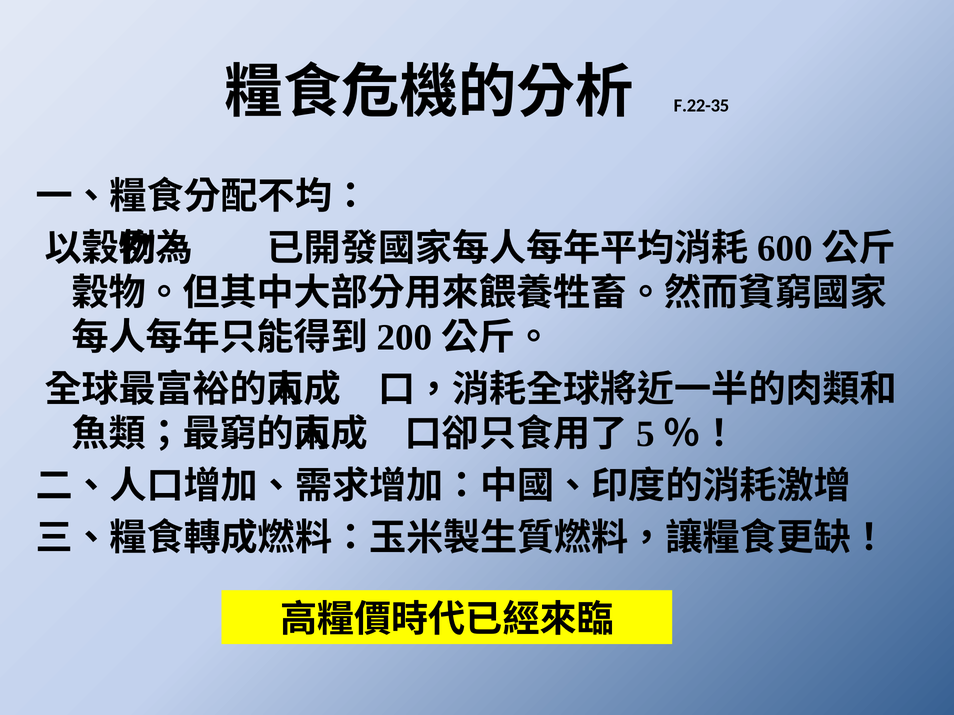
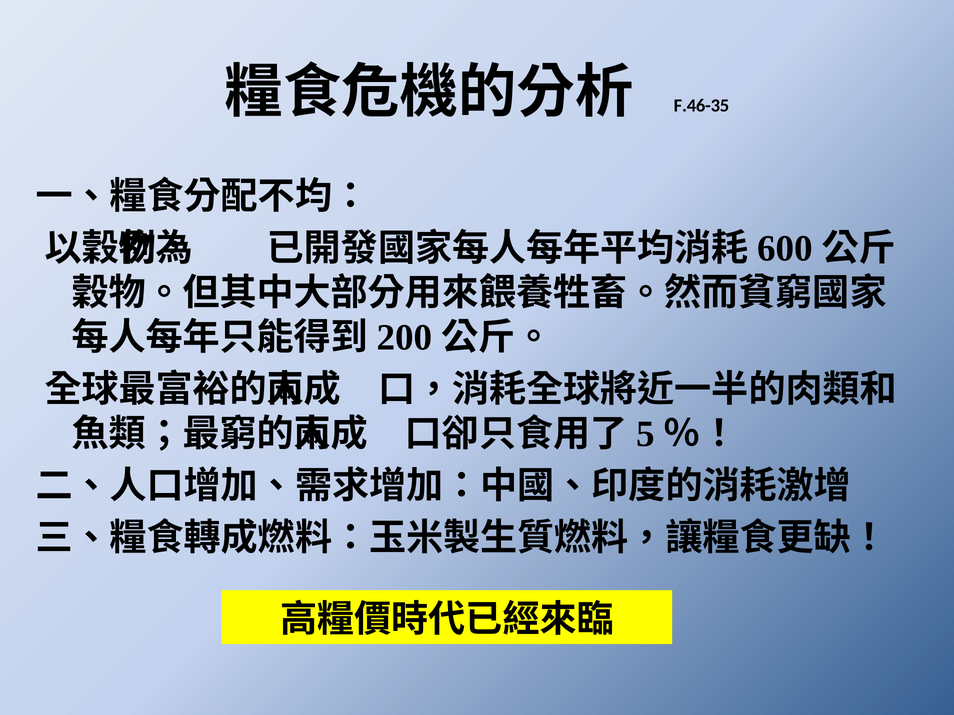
F.22-35: F.22-35 -> F.46-35
